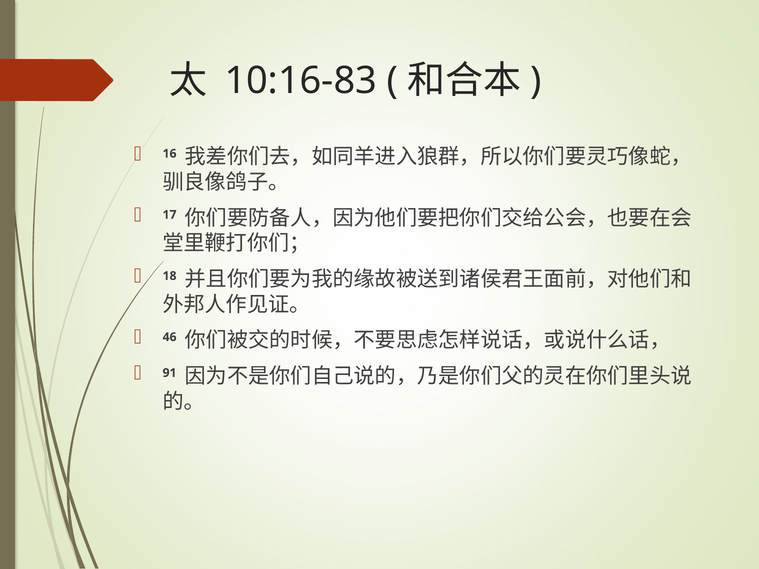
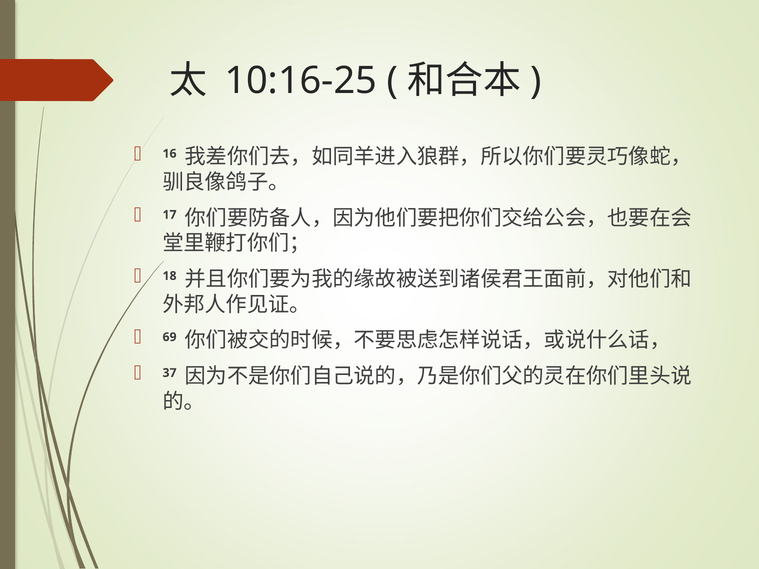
10:16-83: 10:16-83 -> 10:16-25
46: 46 -> 69
91: 91 -> 37
